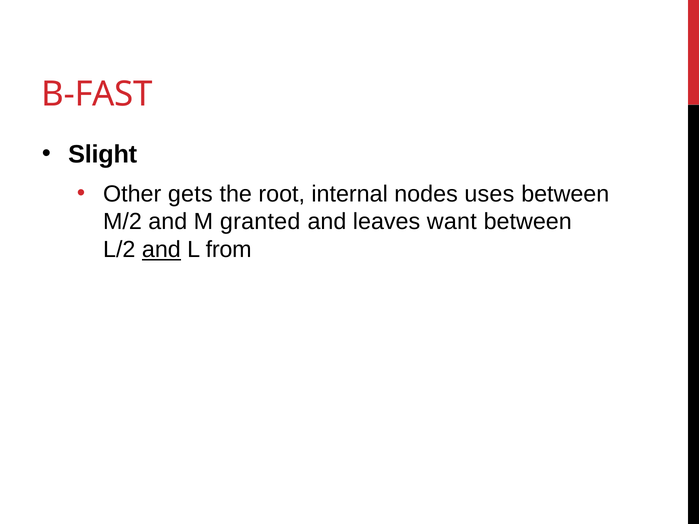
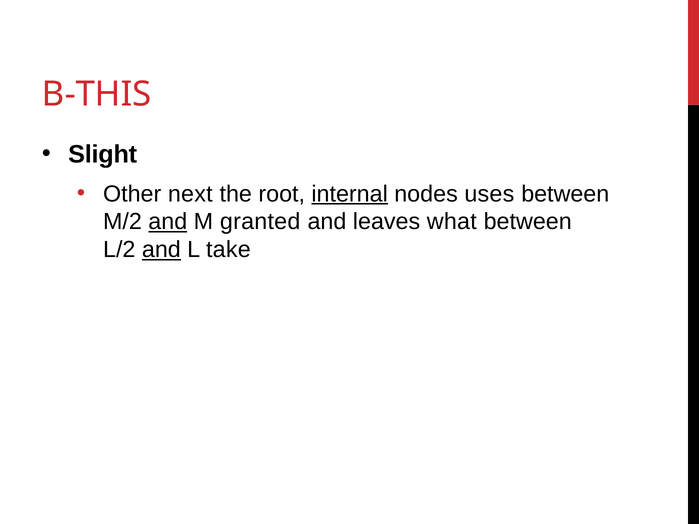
B-FAST: B-FAST -> B-THIS
gets: gets -> next
internal underline: none -> present
and at (168, 222) underline: none -> present
want: want -> what
from: from -> take
